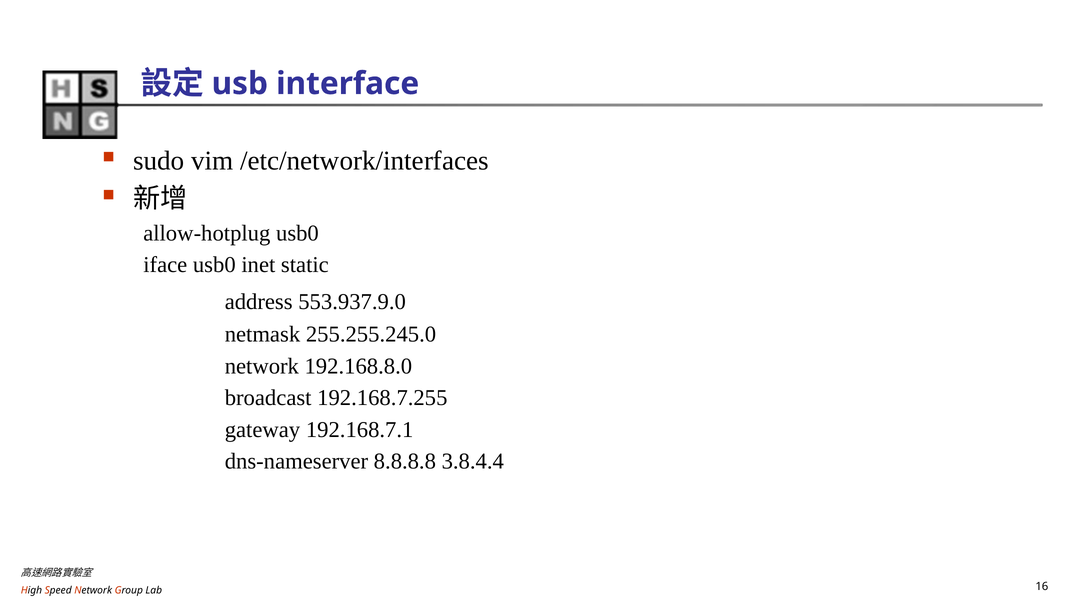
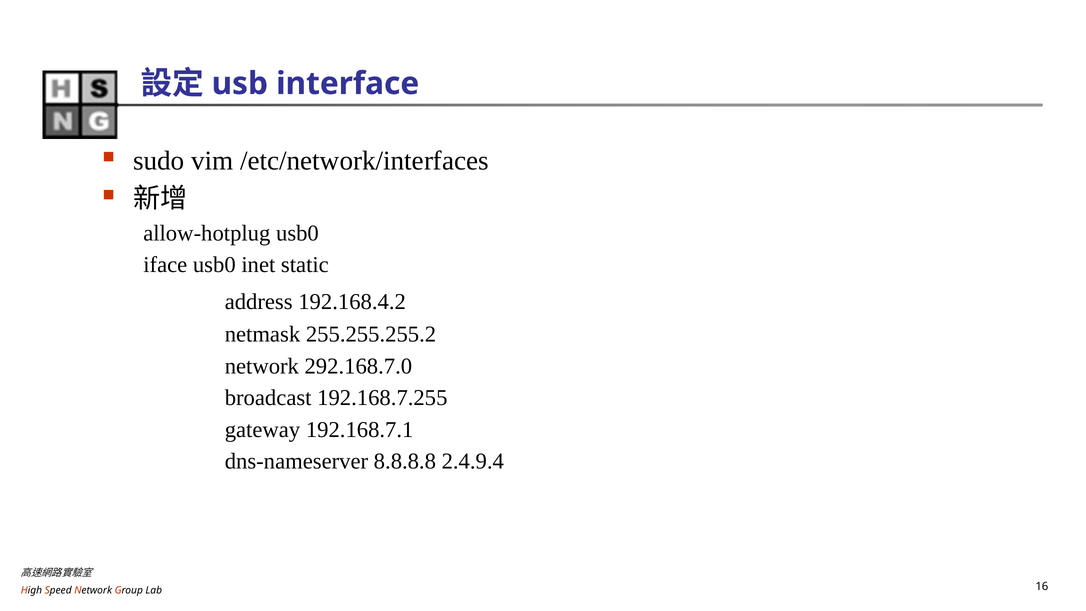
553.937.9.0: 553.937.9.0 -> 192.168.4.2
255.255.245.0: 255.255.245.0 -> 255.255.255.2
192.168.8.0: 192.168.8.0 -> 292.168.7.0
3.8.4.4: 3.8.4.4 -> 2.4.9.4
